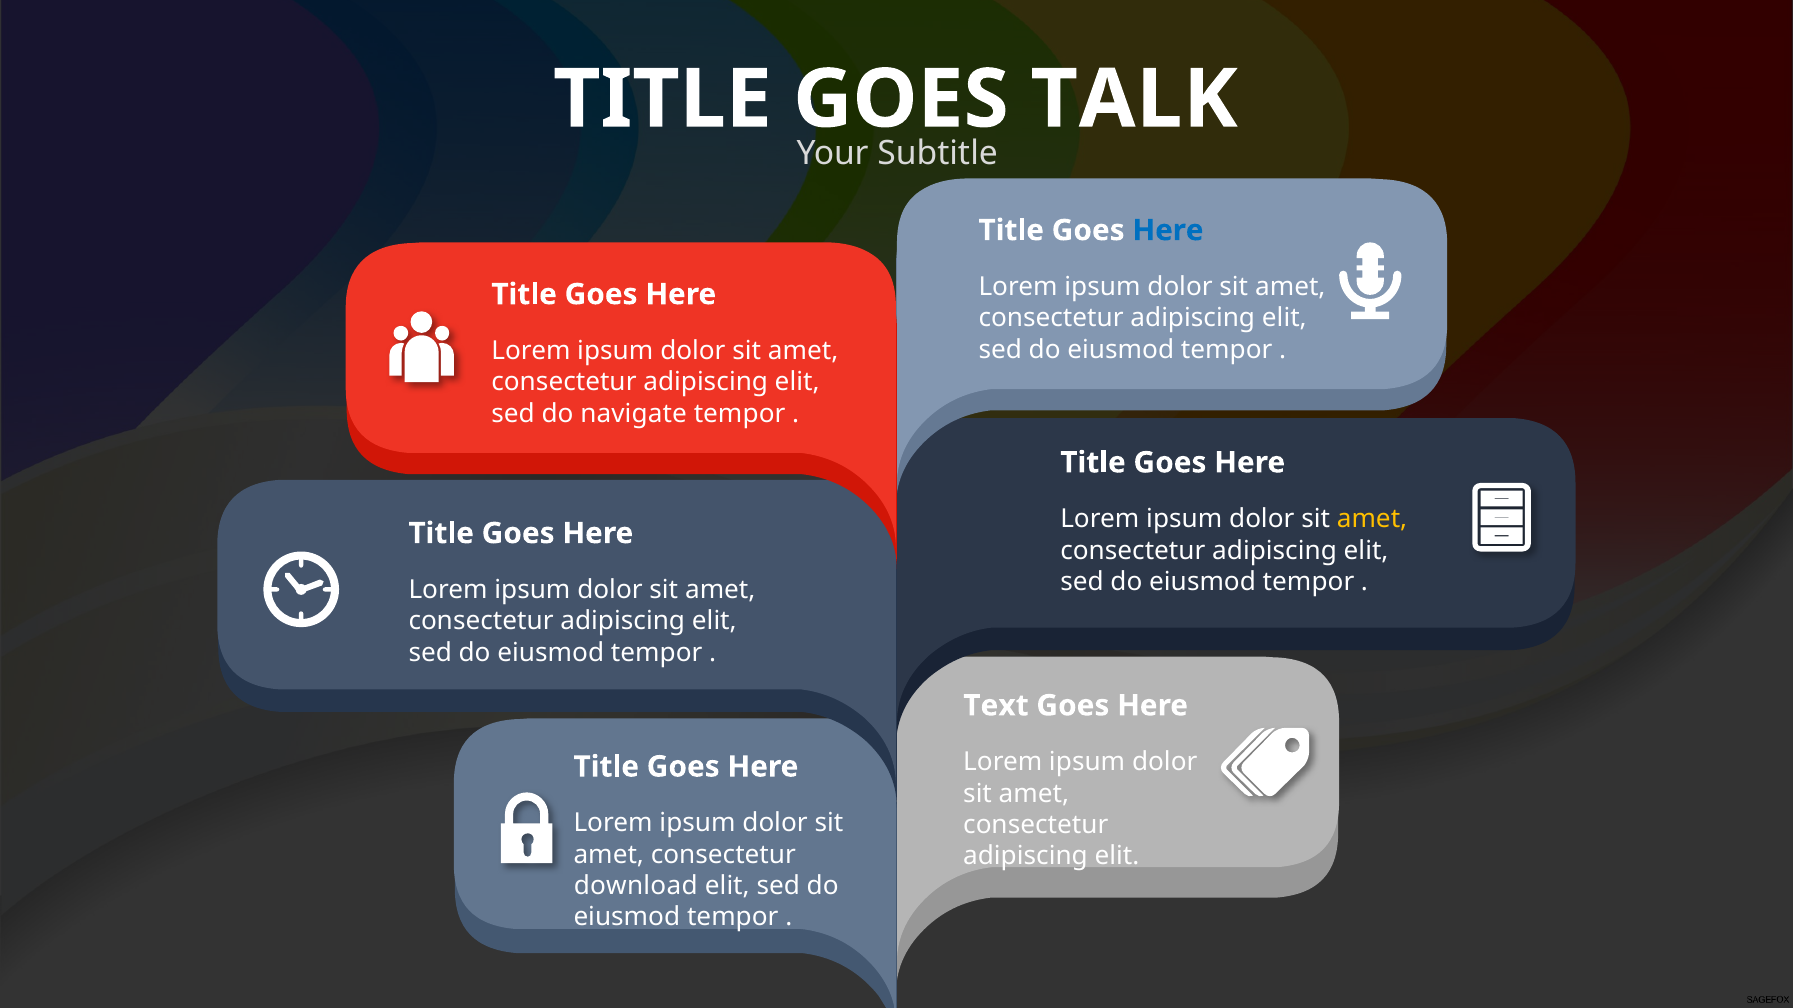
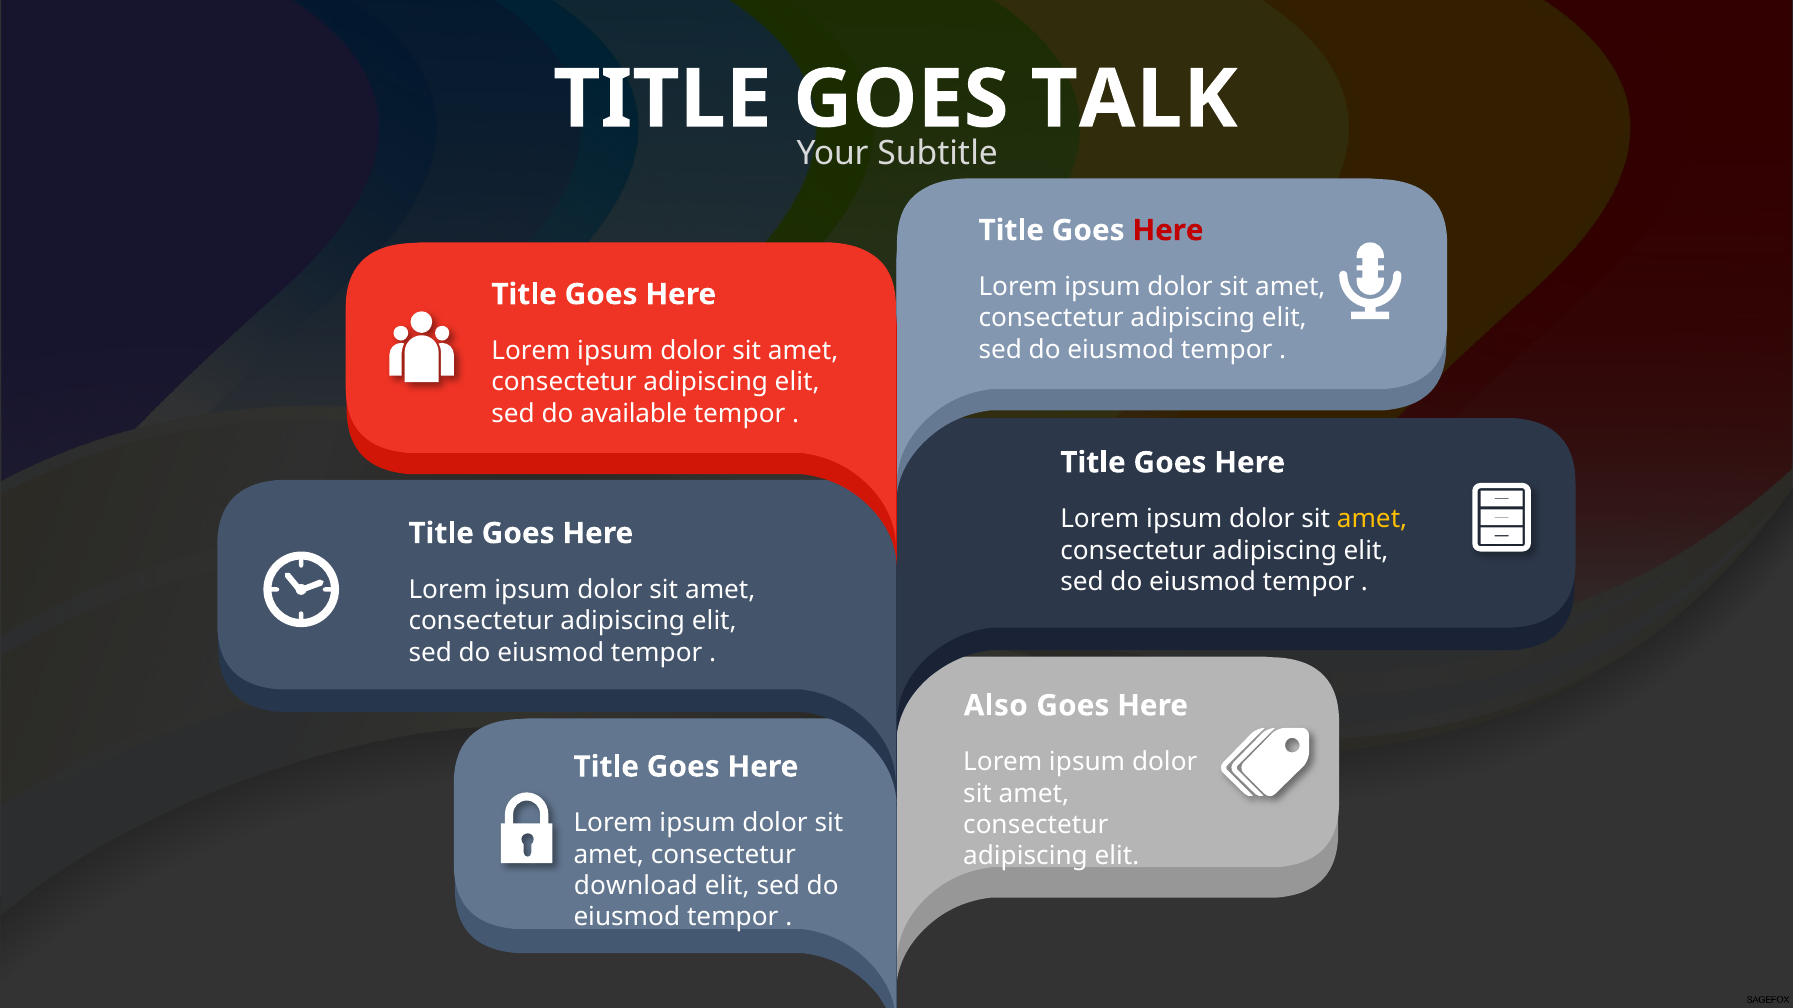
Here at (1168, 231) colour: blue -> red
navigate: navigate -> available
Text: Text -> Also
